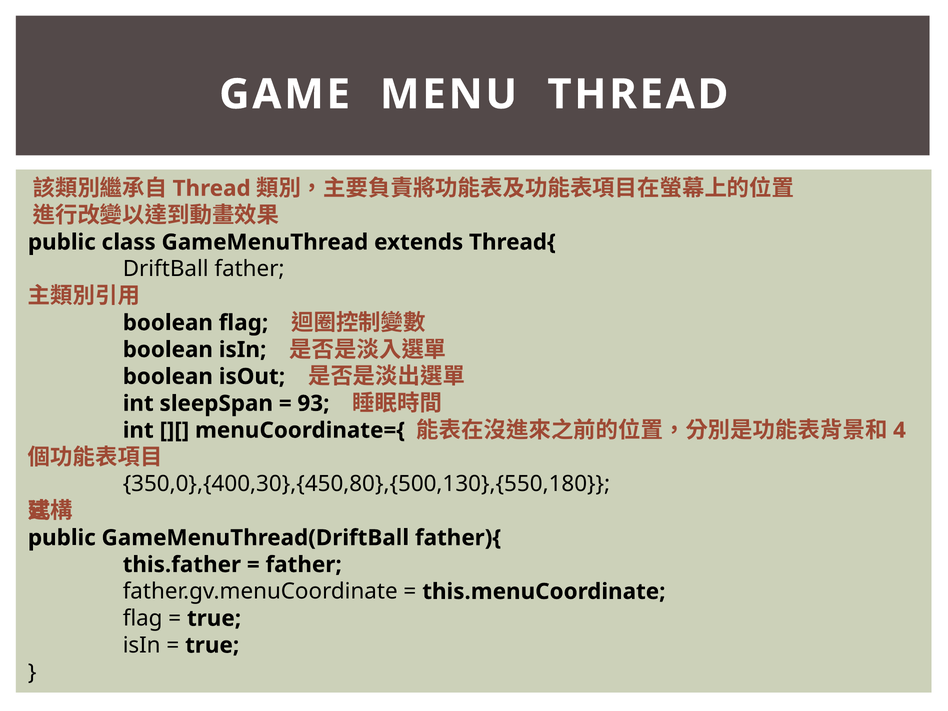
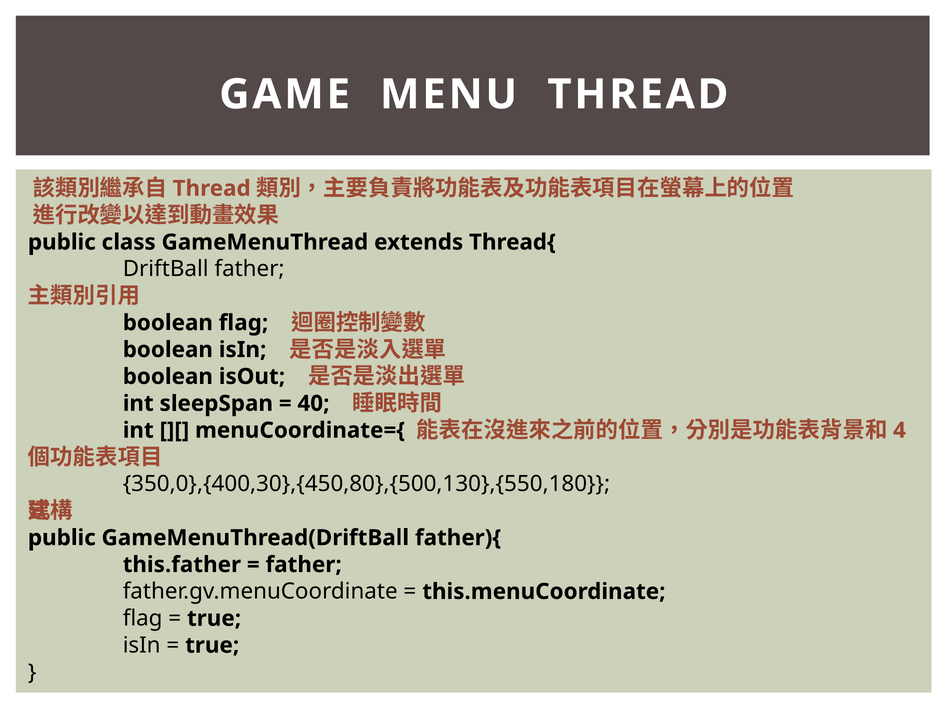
93: 93 -> 40
